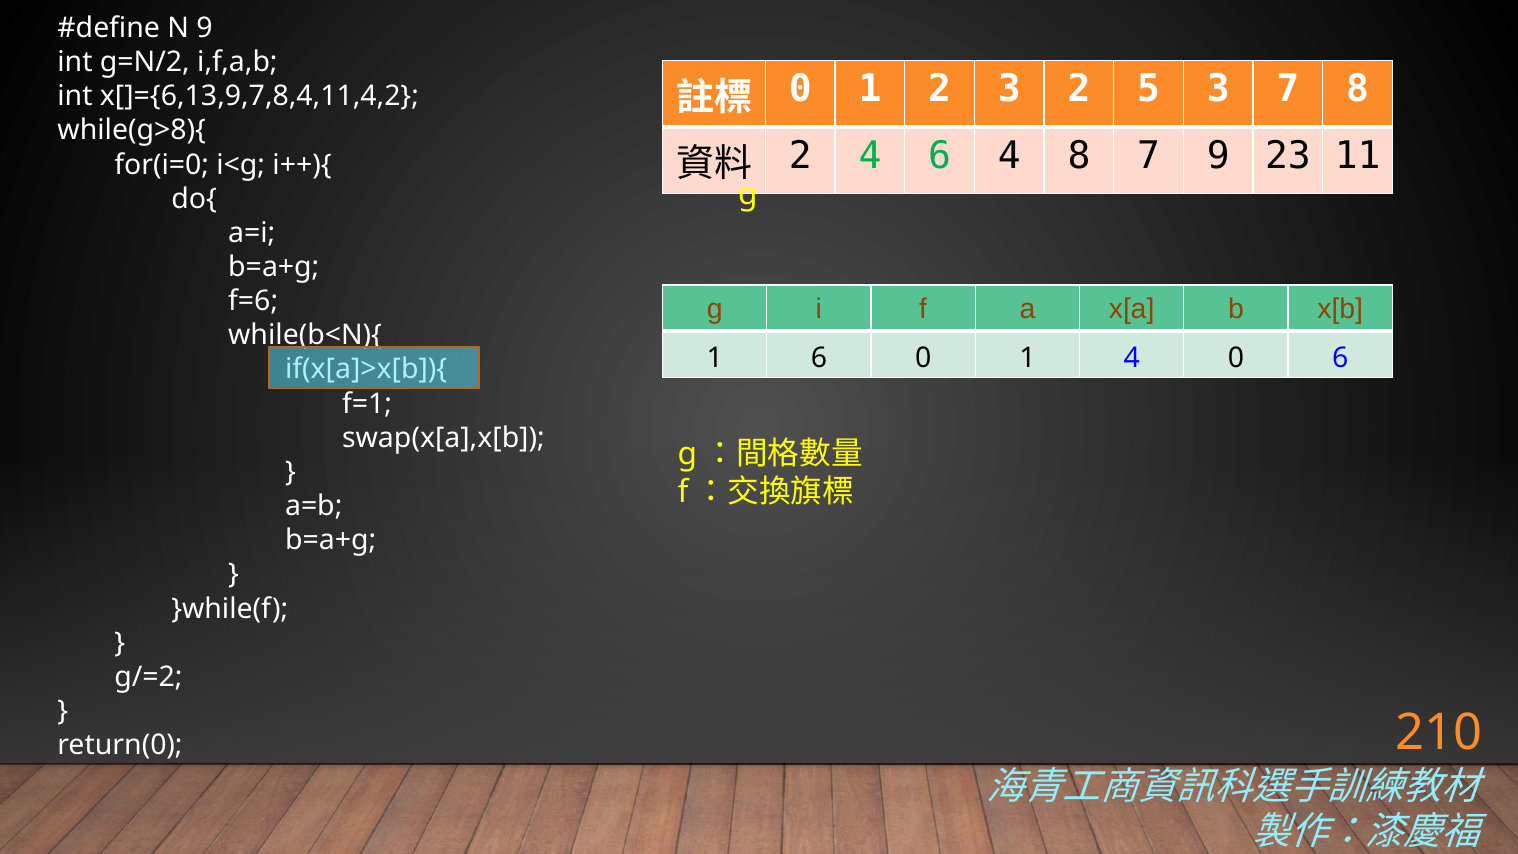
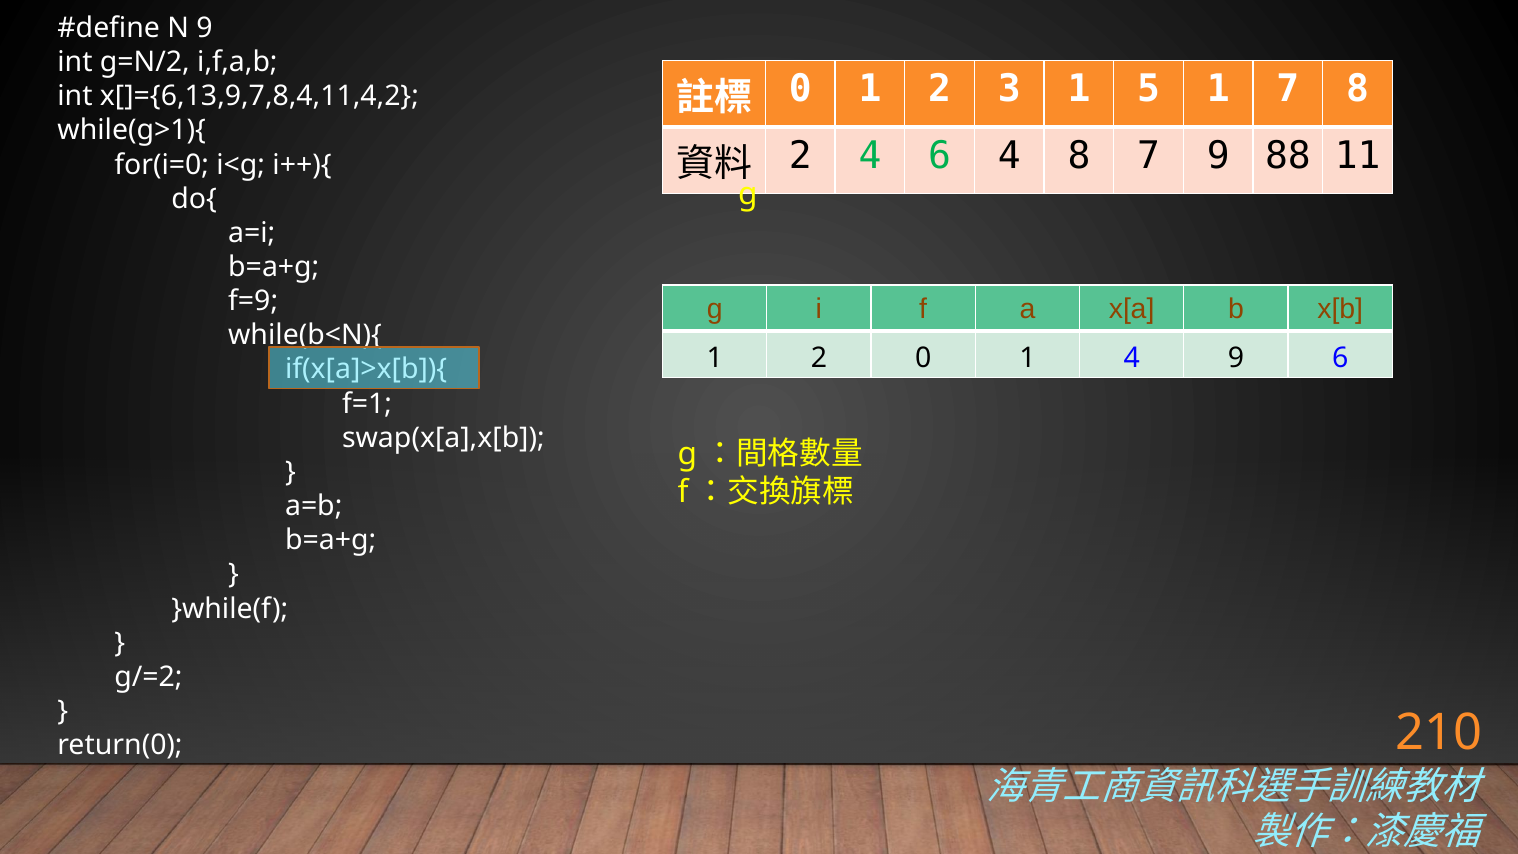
3 2: 2 -> 1
5 3: 3 -> 1
while(g>8){: while(g>8){ -> while(g>1){
23: 23 -> 88
f=6: f=6 -> f=9
6 at (819, 358): 6 -> 2
4 0: 0 -> 9
